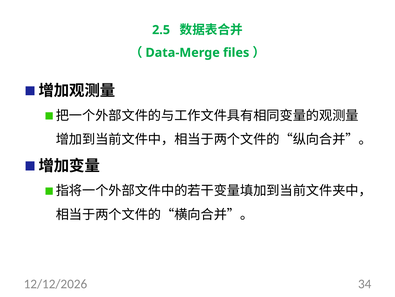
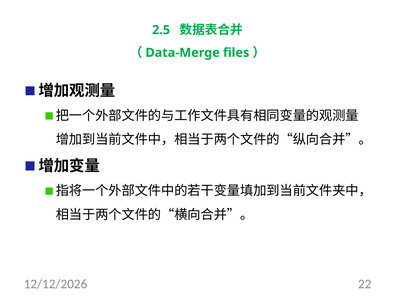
34: 34 -> 22
